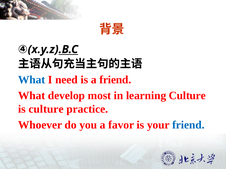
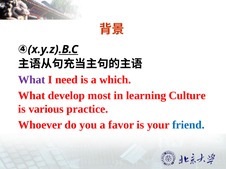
What at (32, 80) colour: blue -> purple
a friend: friend -> which
is culture: culture -> various
